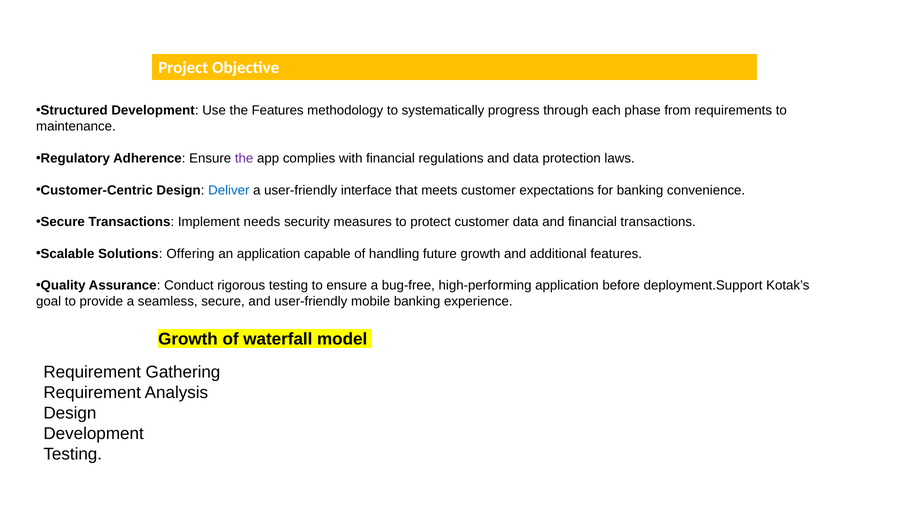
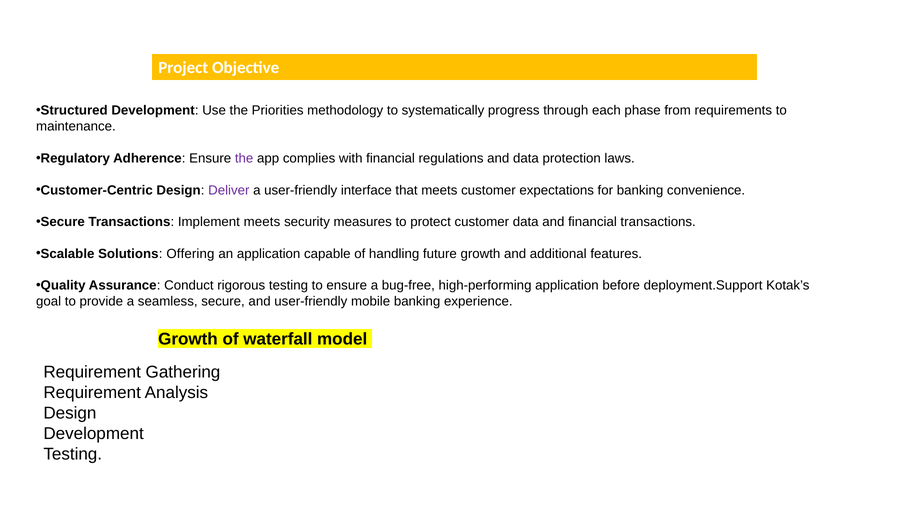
the Features: Features -> Priorities
Deliver colour: blue -> purple
Implement needs: needs -> meets
